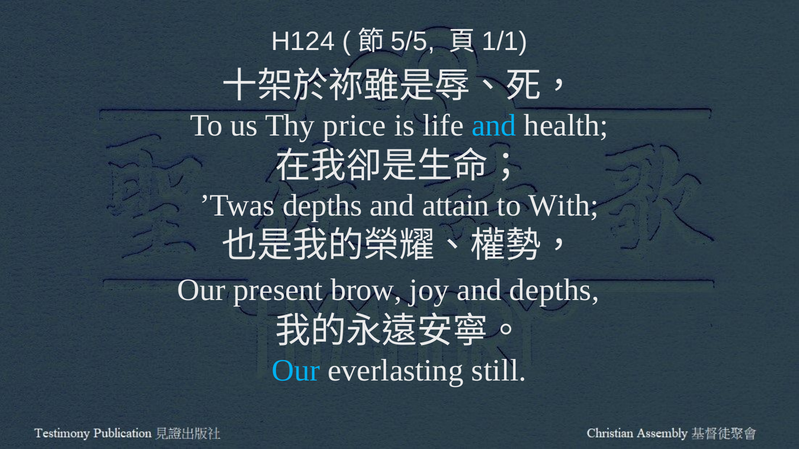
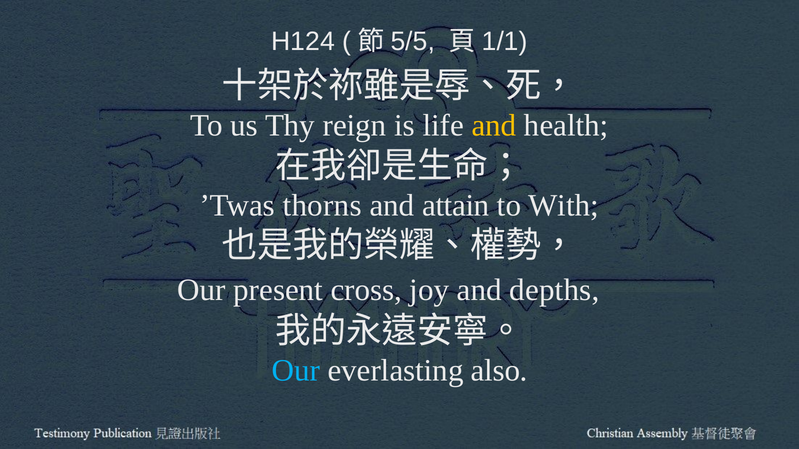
price: price -> reign
and at (494, 126) colour: light blue -> yellow
’Twas depths: depths -> thorns
brow: brow -> cross
still: still -> also
